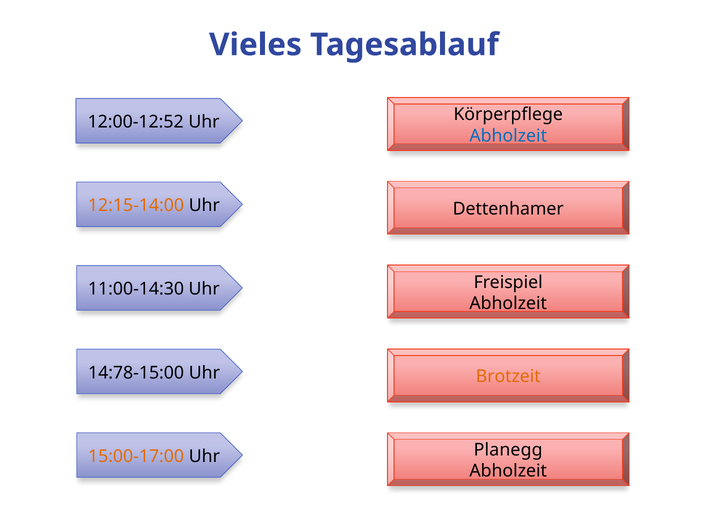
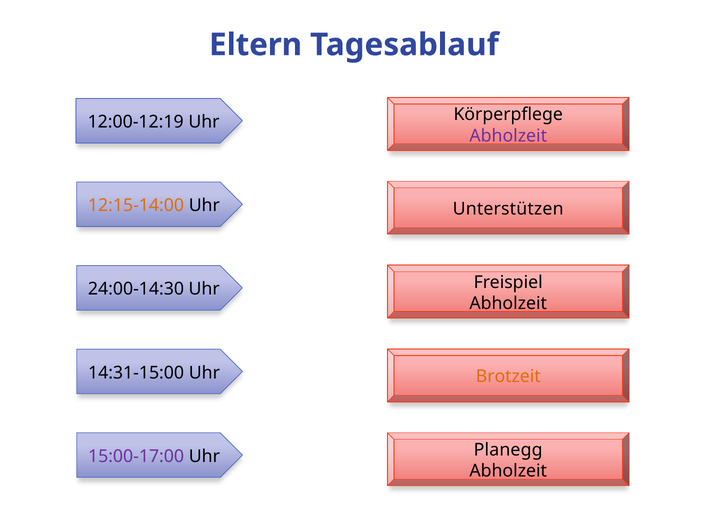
Vieles: Vieles -> Eltern
12:00-12:52: 12:00-12:52 -> 12:00-12:19
Abholzeit at (508, 136) colour: blue -> purple
Dettenhamer: Dettenhamer -> Unterstützen
11:00-14:30: 11:00-14:30 -> 24:00-14:30
14:78-15:00: 14:78-15:00 -> 14:31-15:00
15:00-17:00 colour: orange -> purple
